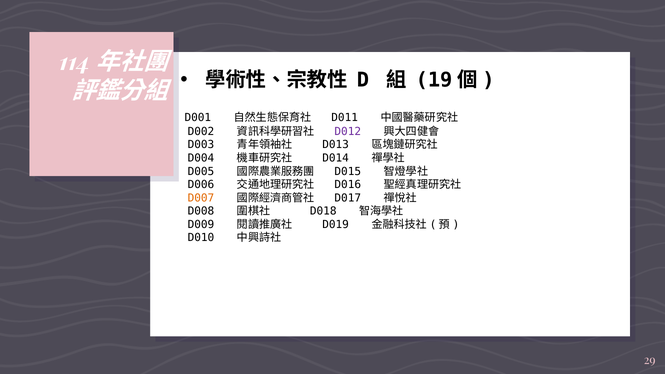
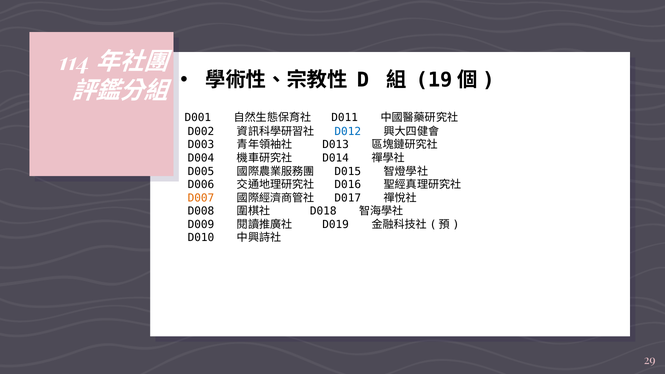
D012 colour: purple -> blue
